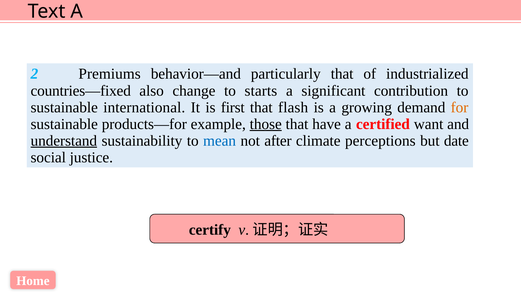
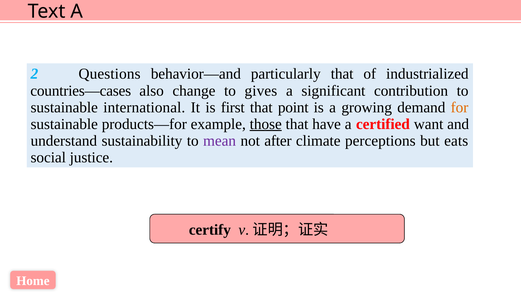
Premiums: Premiums -> Questions
countries—fixed: countries—fixed -> countries—cases
starts: starts -> gives
flash: flash -> point
understand underline: present -> none
mean colour: blue -> purple
date: date -> eats
